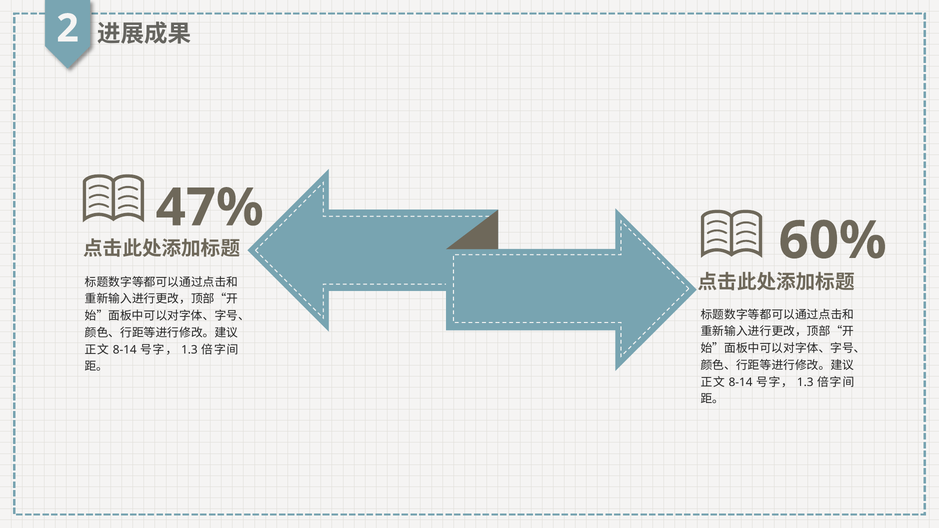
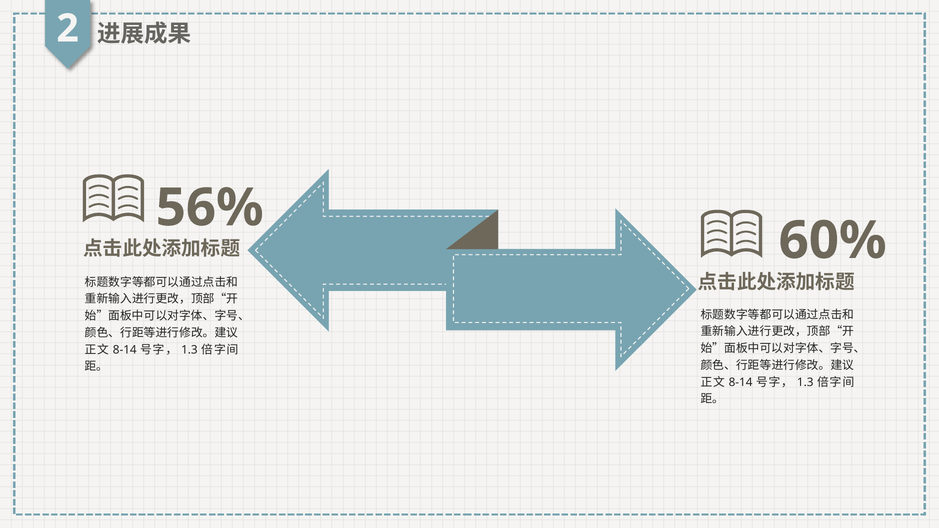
47%: 47% -> 56%
